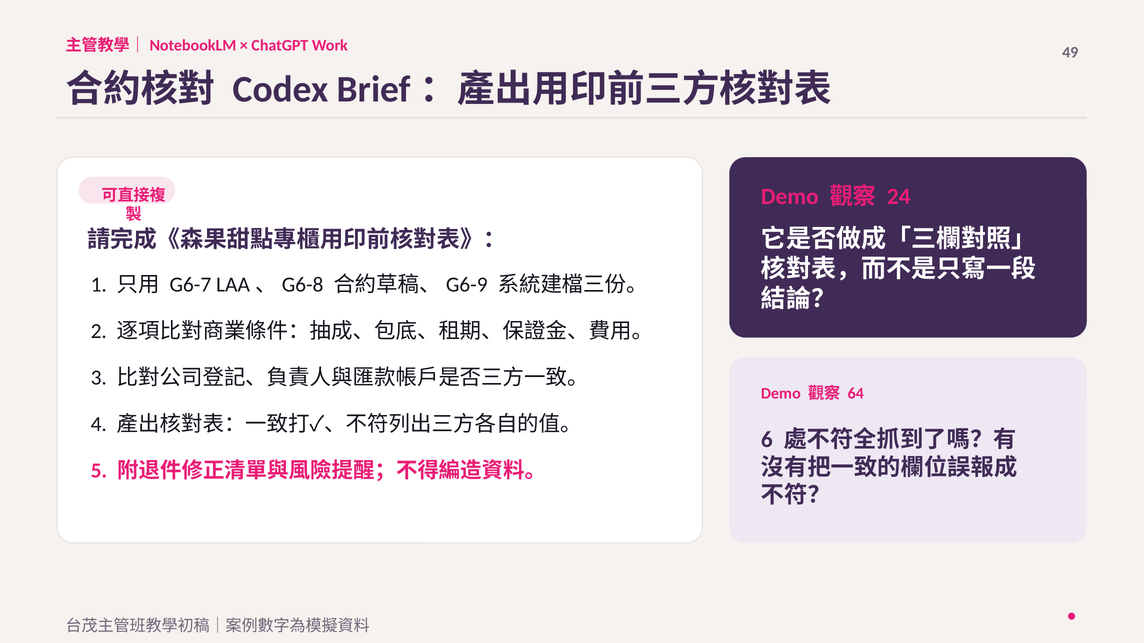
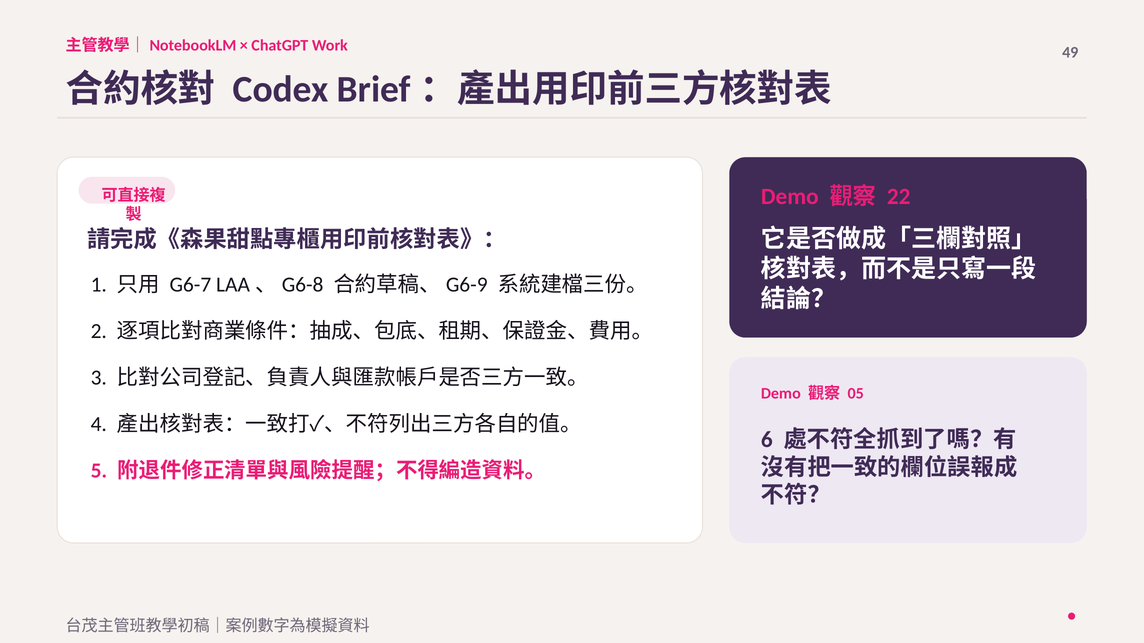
24: 24 -> 22
64: 64 -> 05
